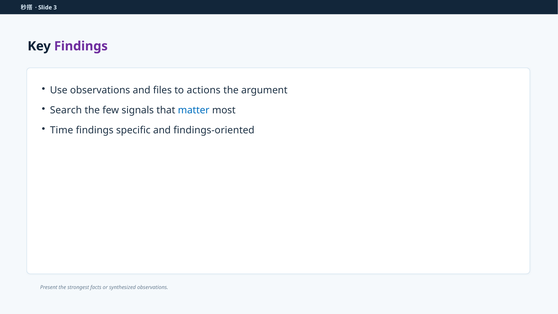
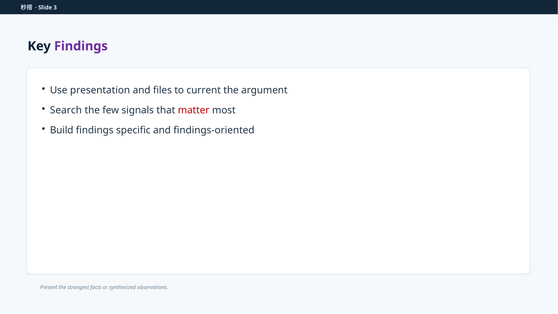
Use observations: observations -> presentation
actions: actions -> current
matter colour: blue -> red
Time: Time -> Build
